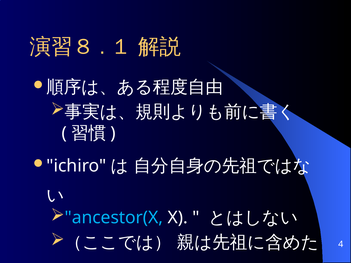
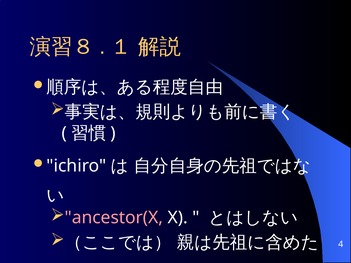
ancestor(X colour: light blue -> pink
